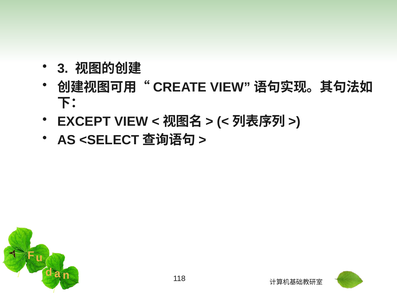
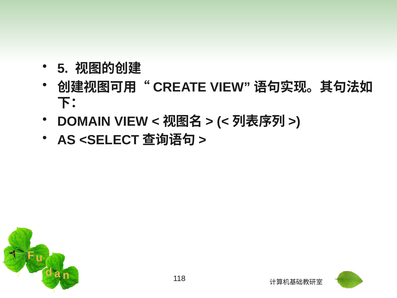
3: 3 -> 5
EXCEPT: EXCEPT -> DOMAIN
